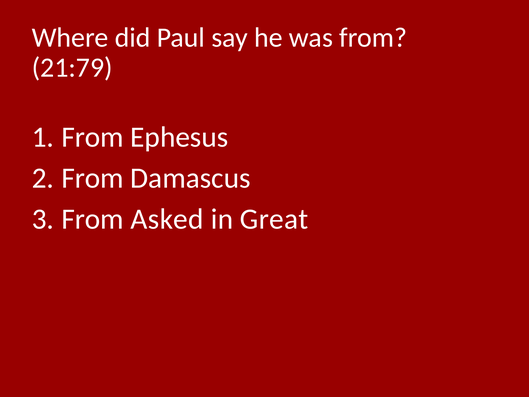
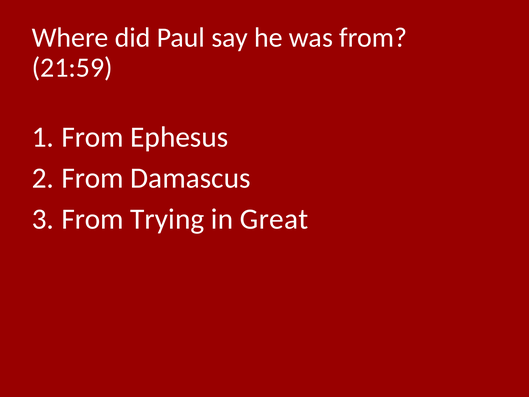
21:79: 21:79 -> 21:59
Asked: Asked -> Trying
